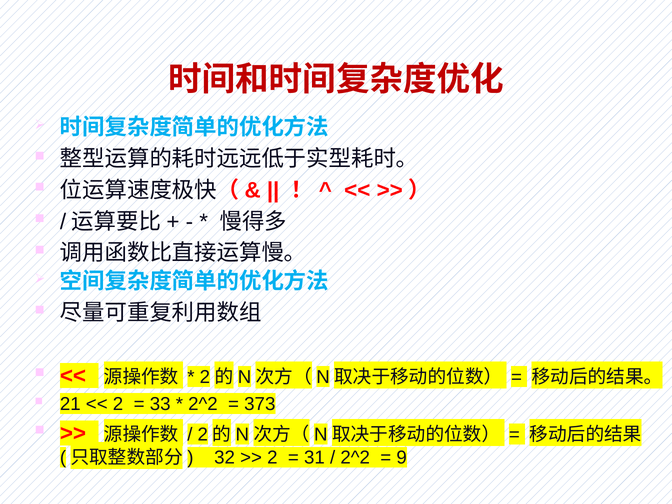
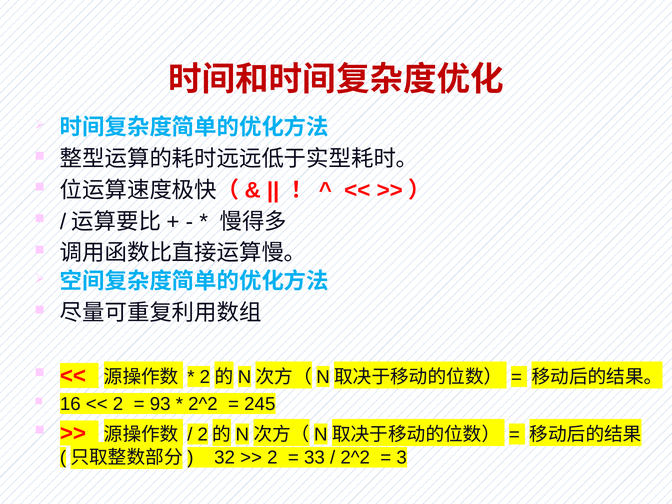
21: 21 -> 16
33: 33 -> 93
373: 373 -> 245
31: 31 -> 33
9: 9 -> 3
